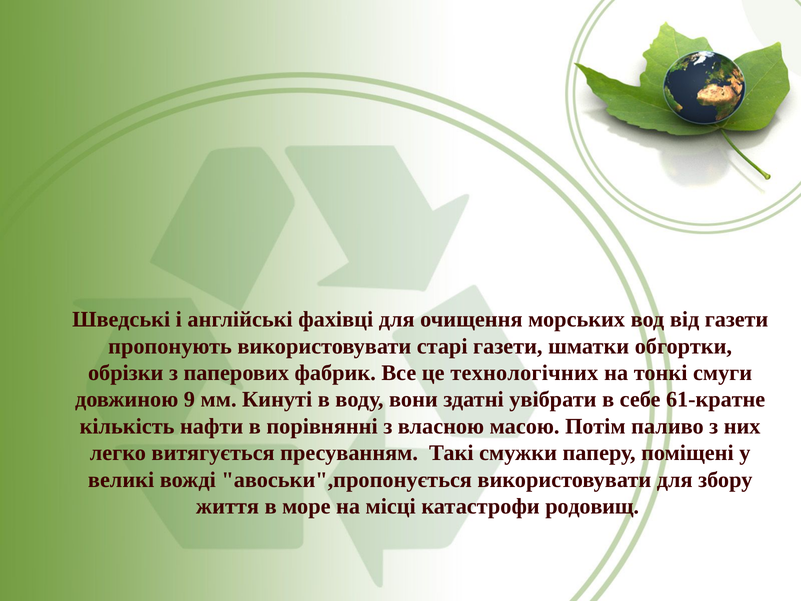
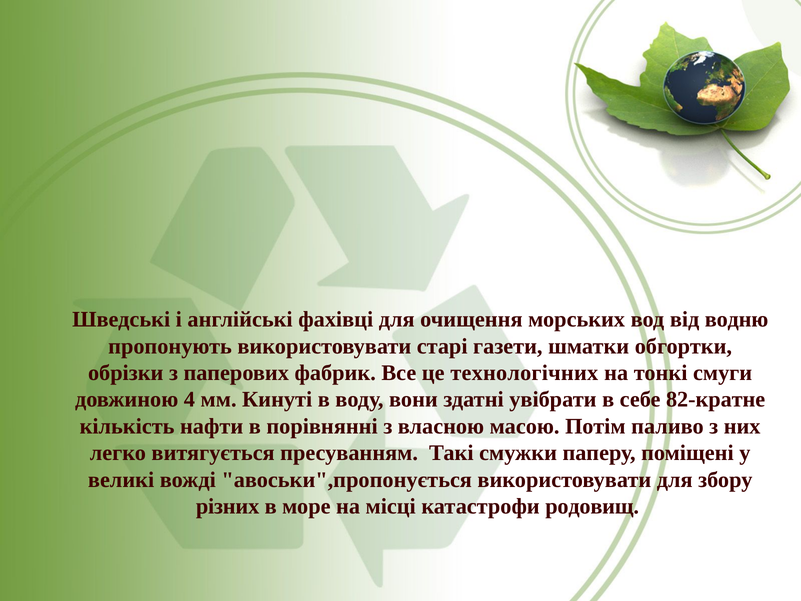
від газети: газети -> водню
9: 9 -> 4
61-кратне: 61-кратне -> 82-кратне
життя: життя -> різних
